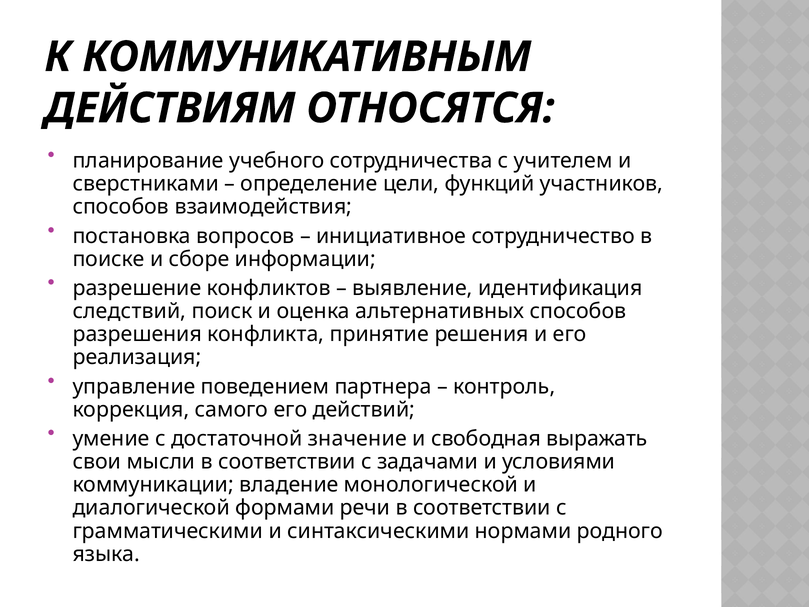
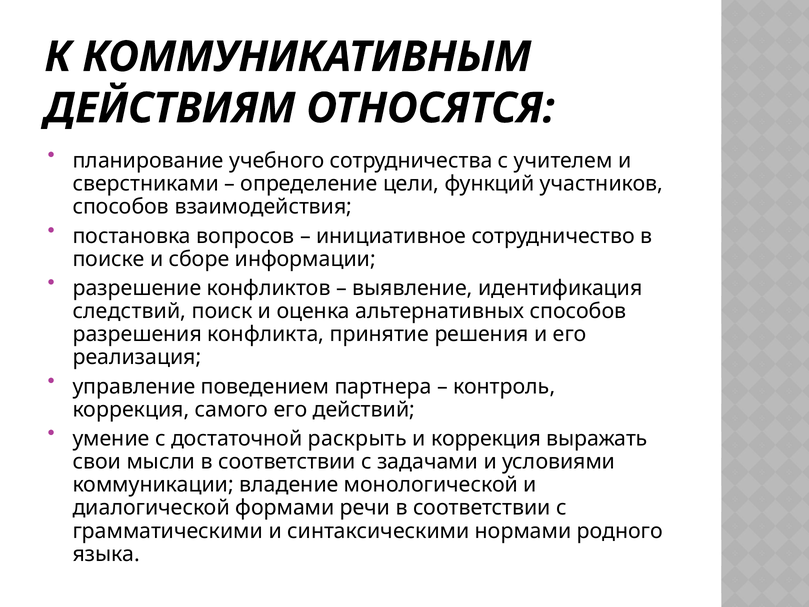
значение: значение -> раскрыть
и свободная: свободная -> коррекция
